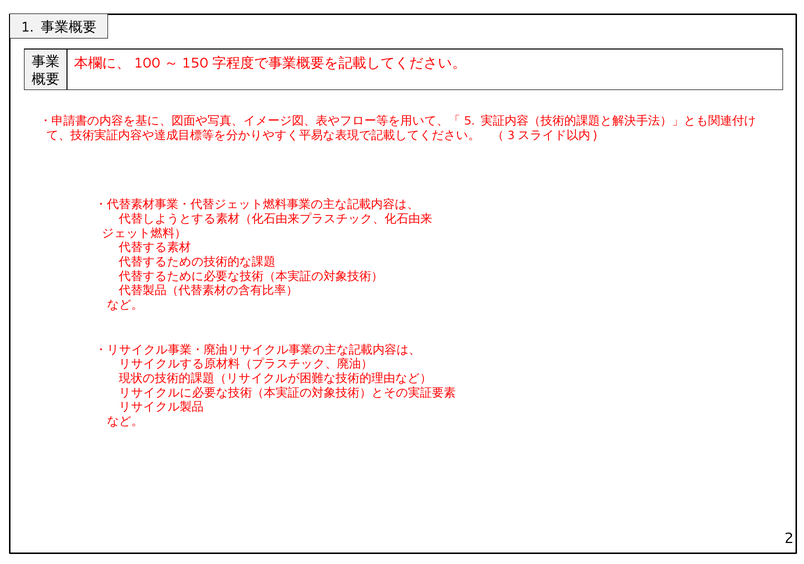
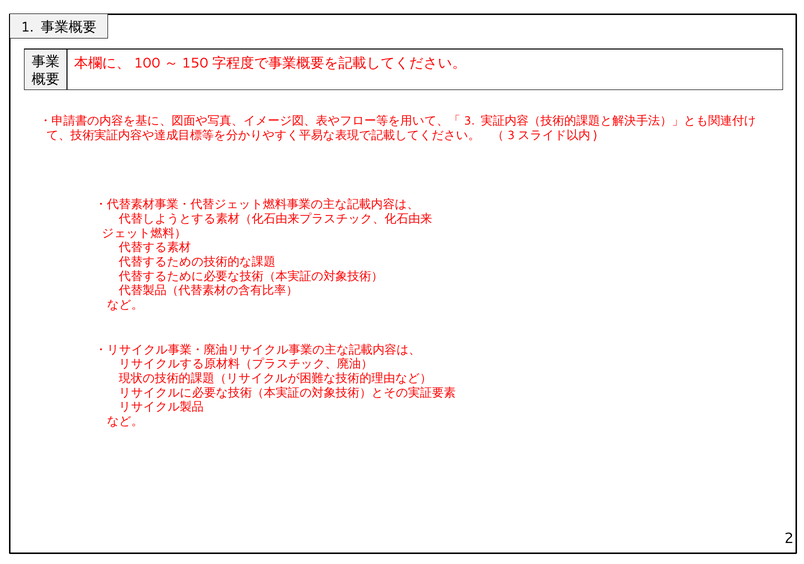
5: 5 -> 3
